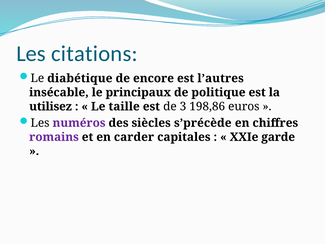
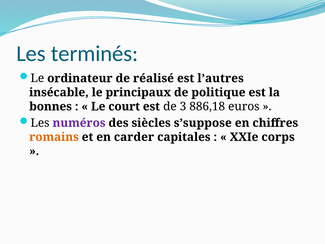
citations: citations -> terminés
diabétique: diabétique -> ordinateur
encore: encore -> réalisé
utilisez: utilisez -> bonnes
taille: taille -> court
198,86: 198,86 -> 886,18
s’précède: s’précède -> s’suppose
romains colour: purple -> orange
garde: garde -> corps
